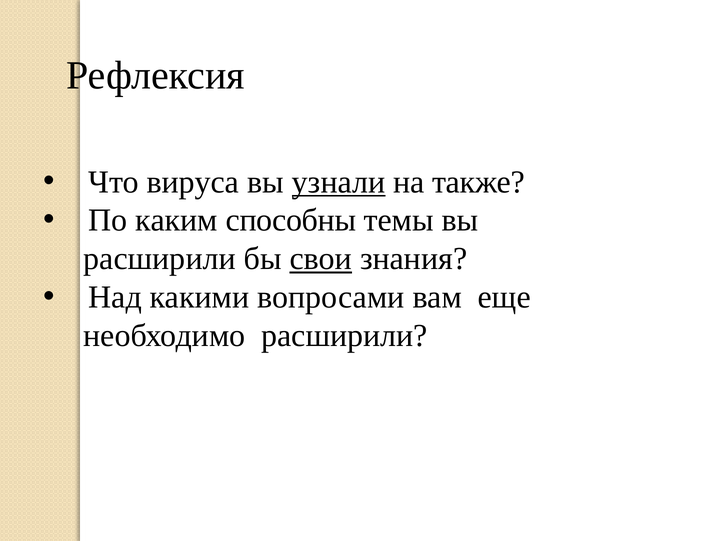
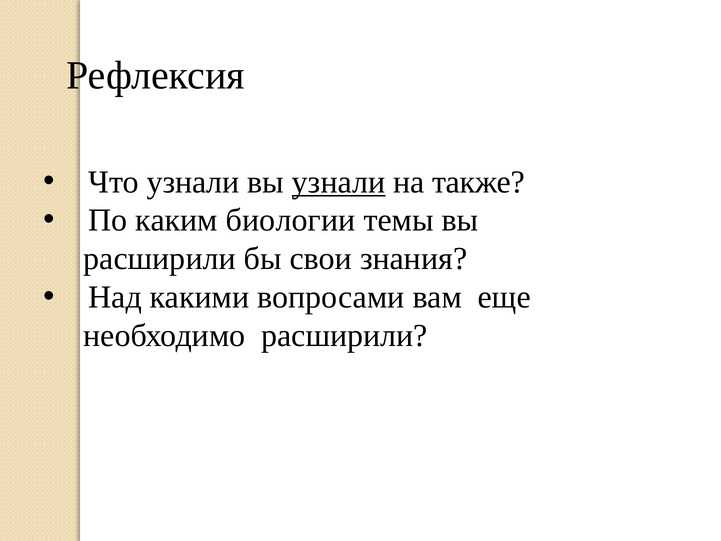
Что вируса: вируса -> узнали
способны: способны -> биологии
свои underline: present -> none
